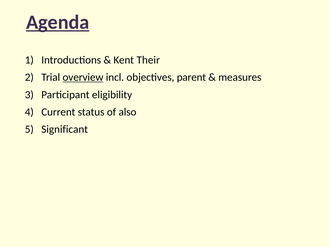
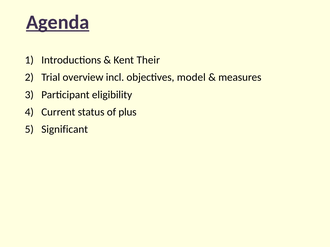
overview underline: present -> none
parent: parent -> model
also: also -> plus
